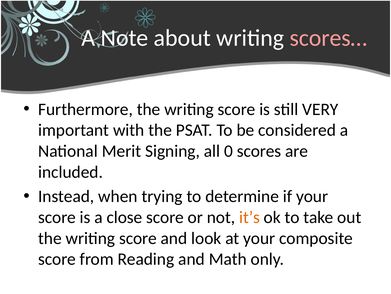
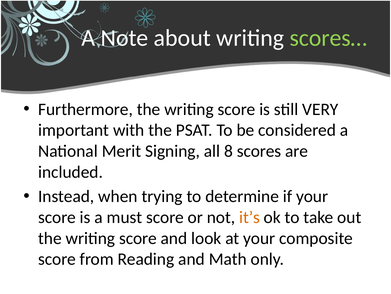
scores… colour: pink -> light green
0: 0 -> 8
close: close -> must
